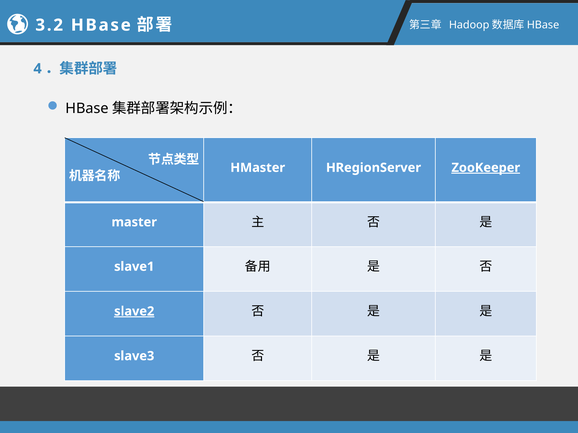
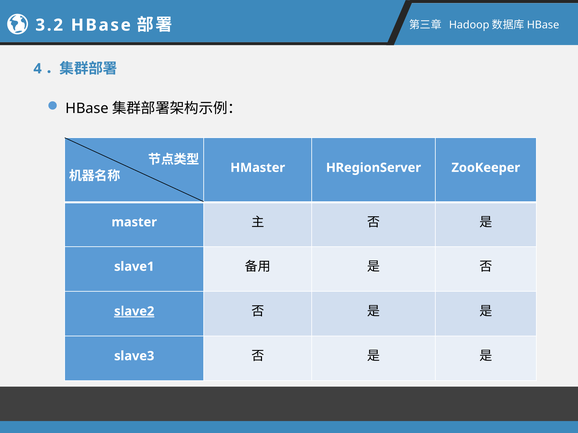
ZooKeeper underline: present -> none
